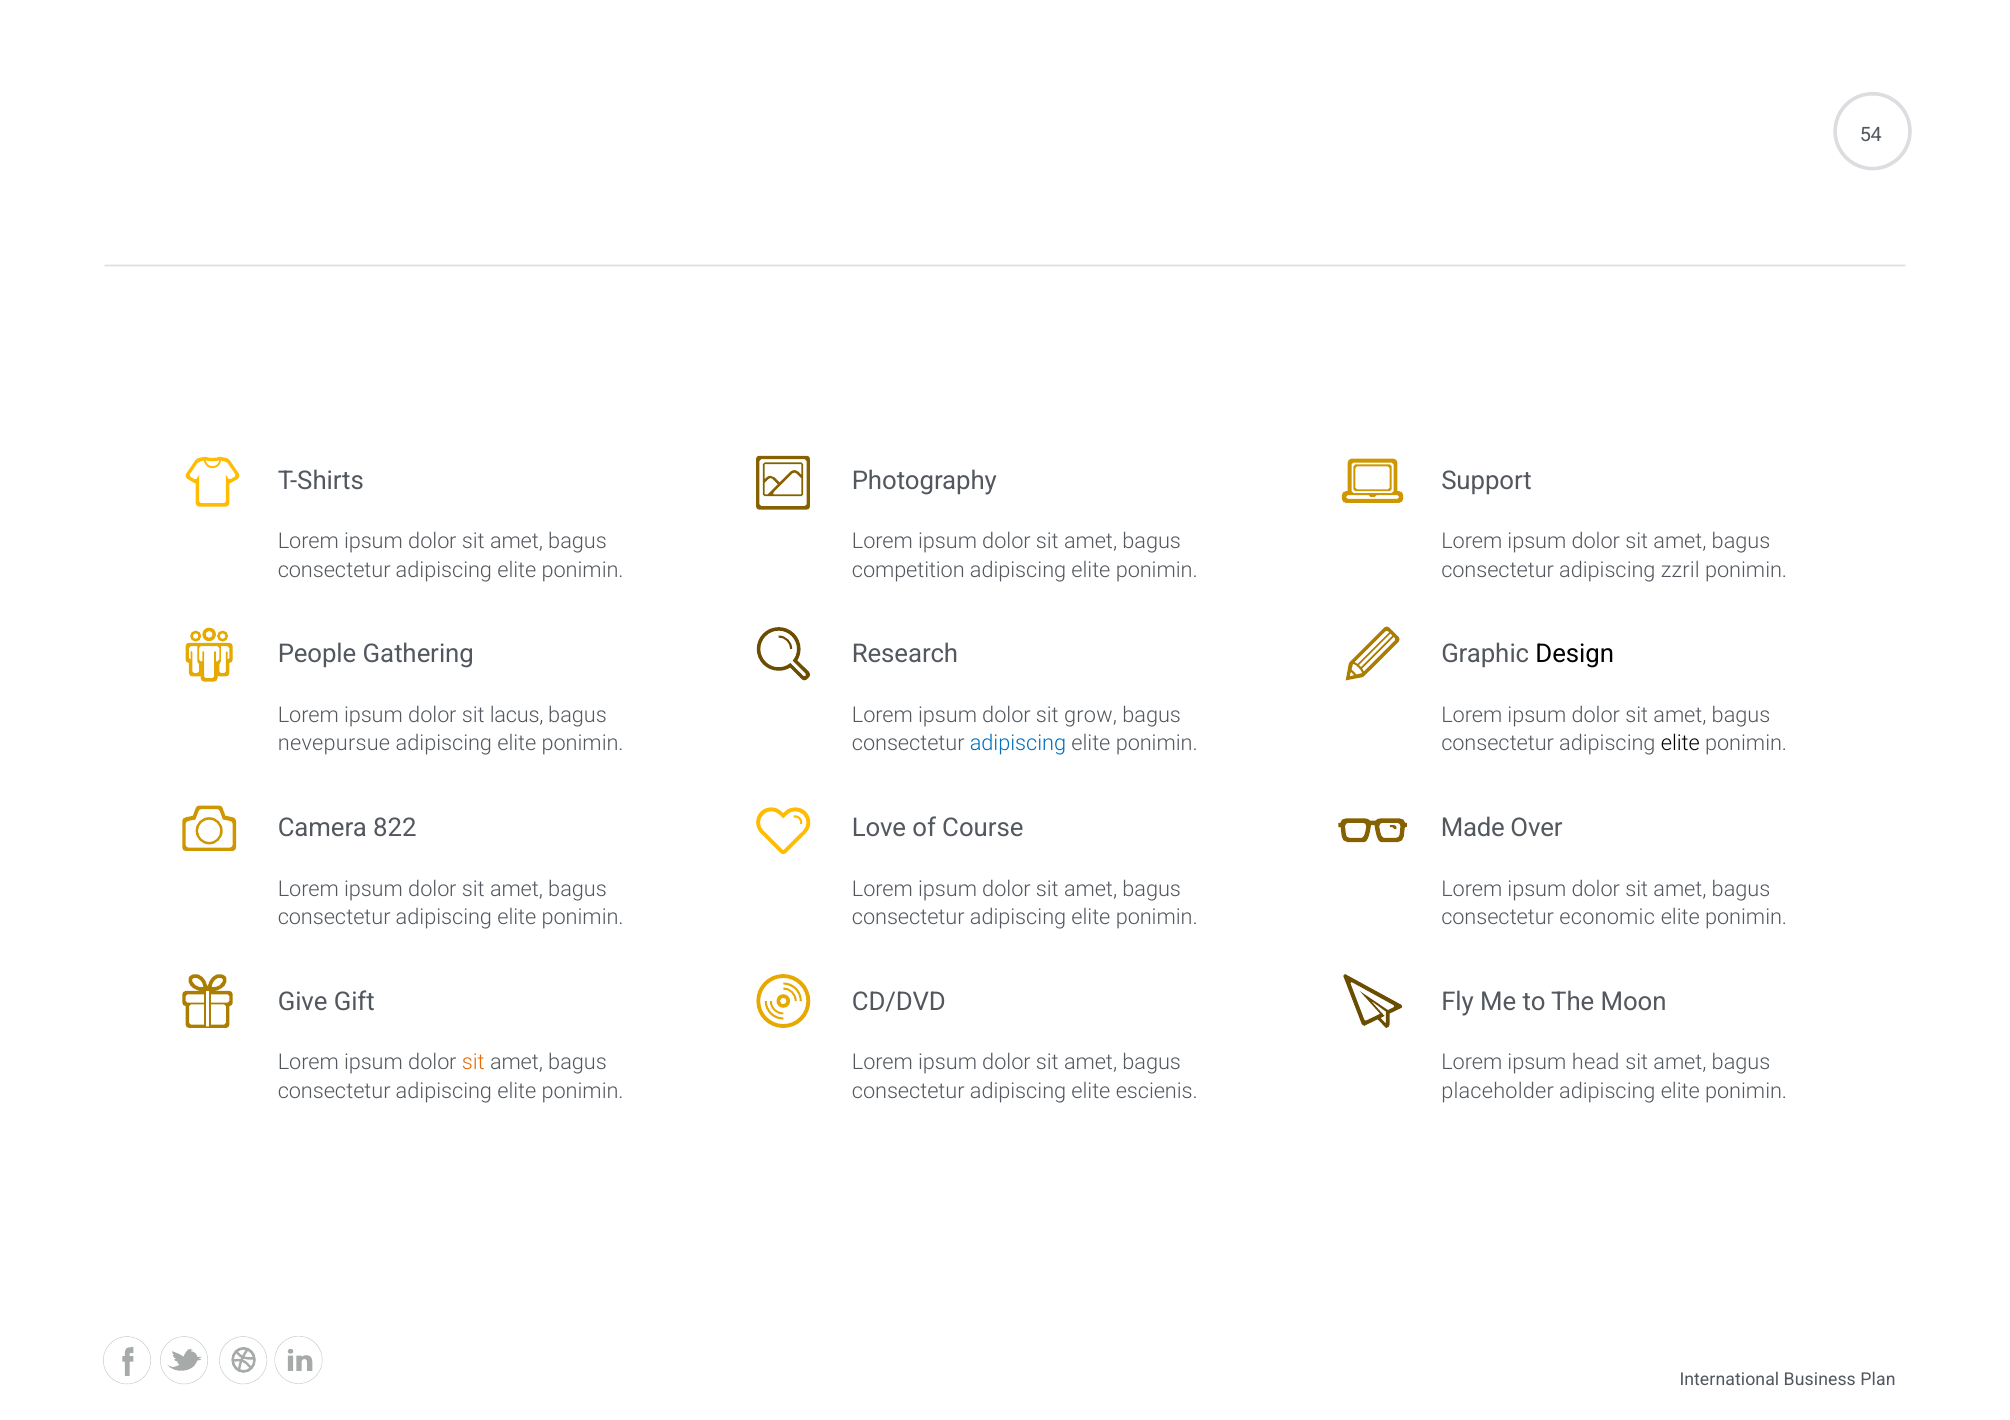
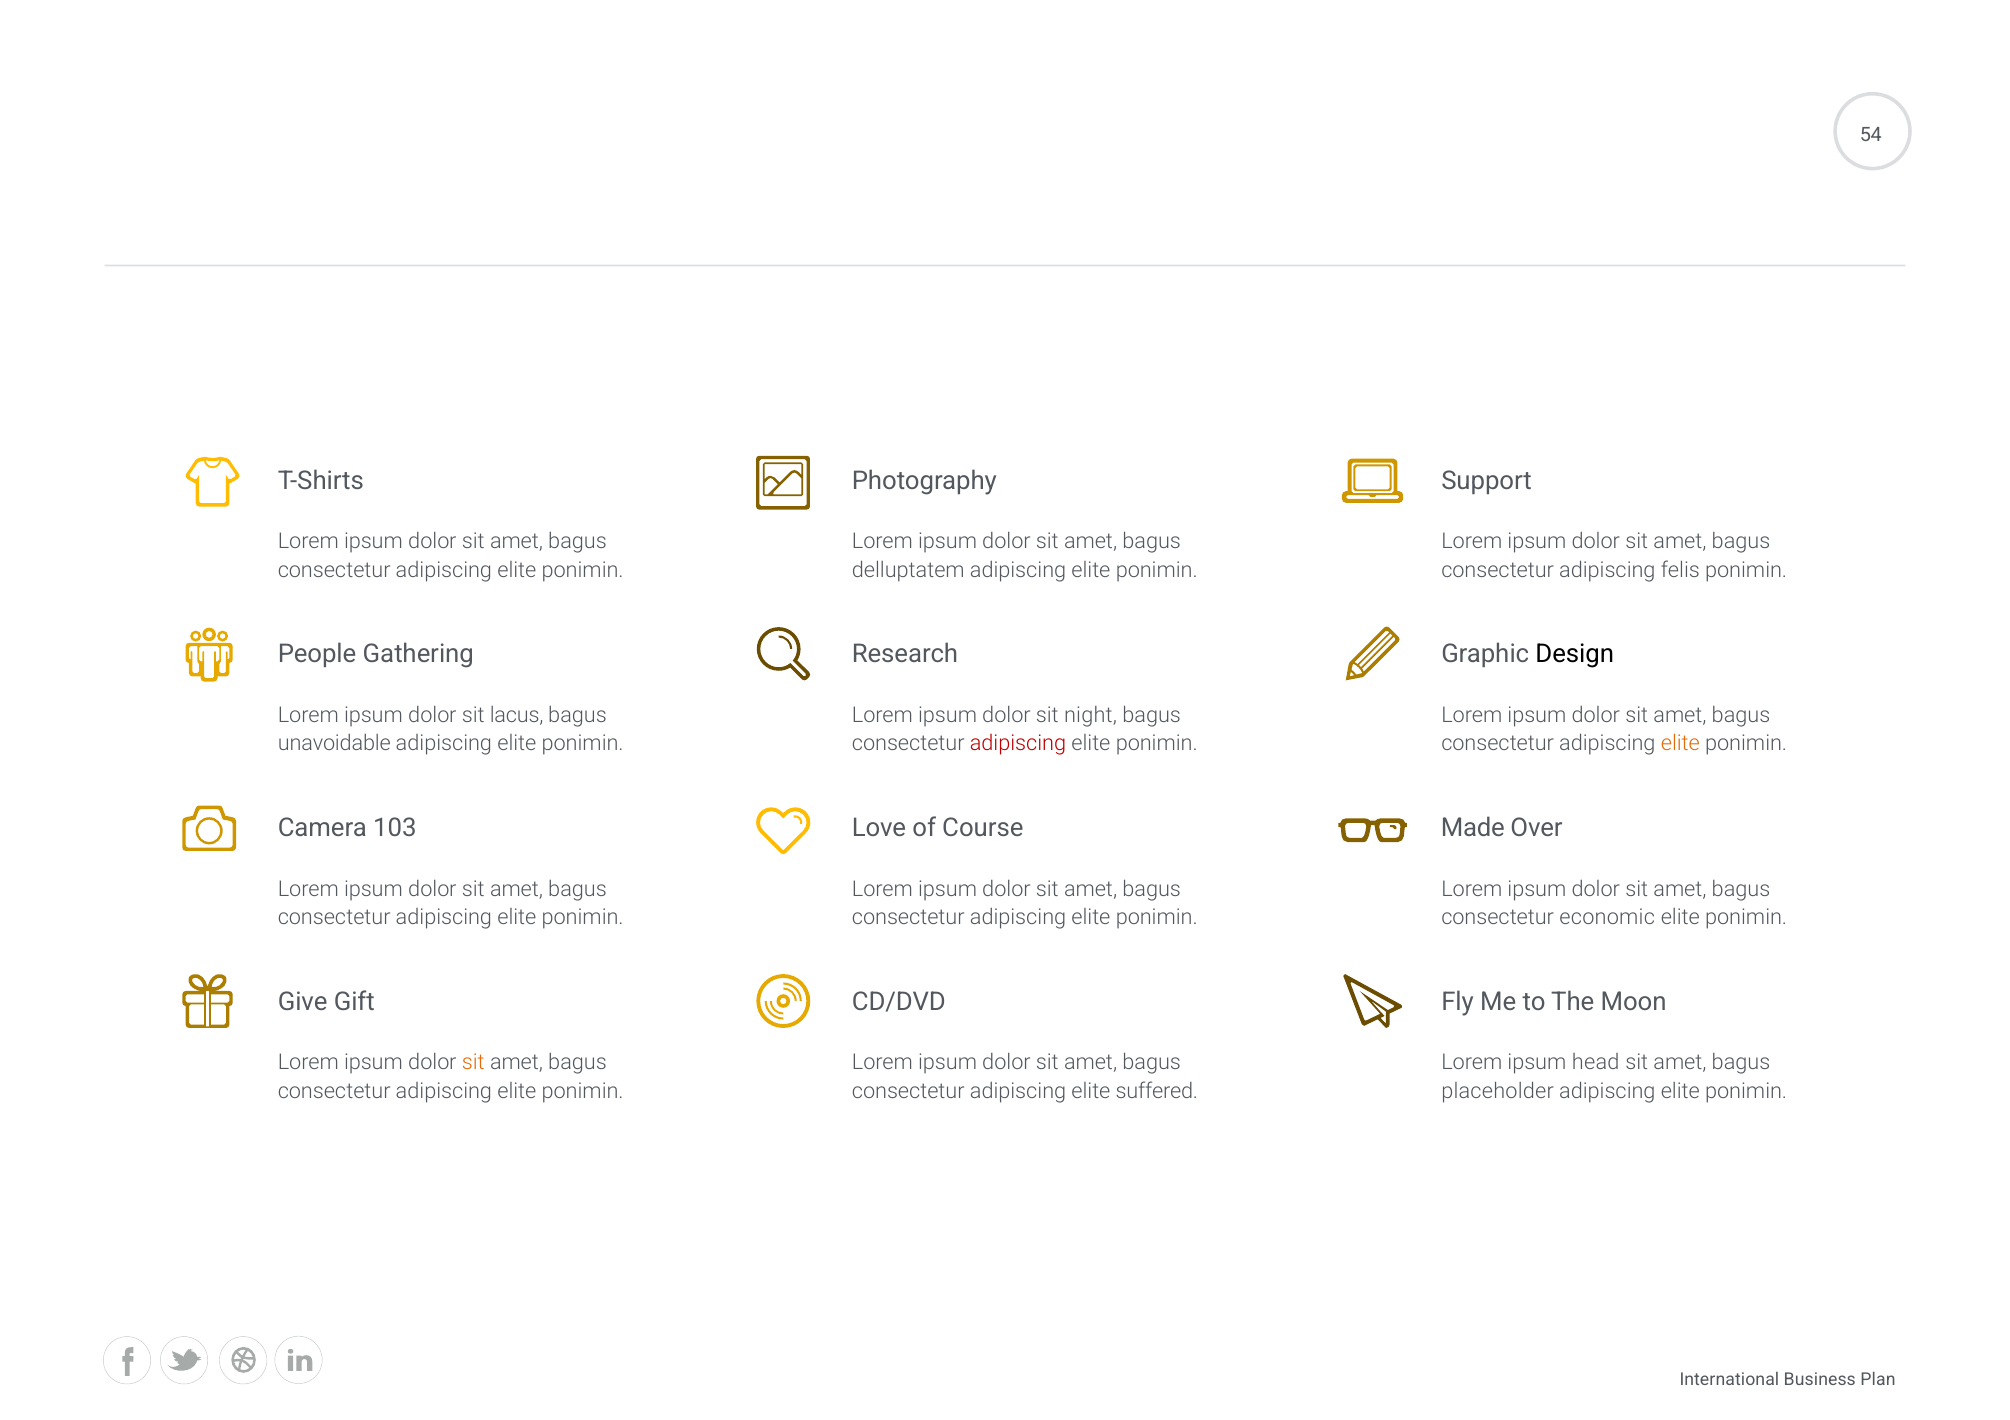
competition: competition -> delluptatem
zzril: zzril -> felis
grow: grow -> night
nevepursue: nevepursue -> unavoidable
adipiscing at (1018, 744) colour: blue -> red
elite at (1680, 744) colour: black -> orange
822: 822 -> 103
escienis: escienis -> suffered
